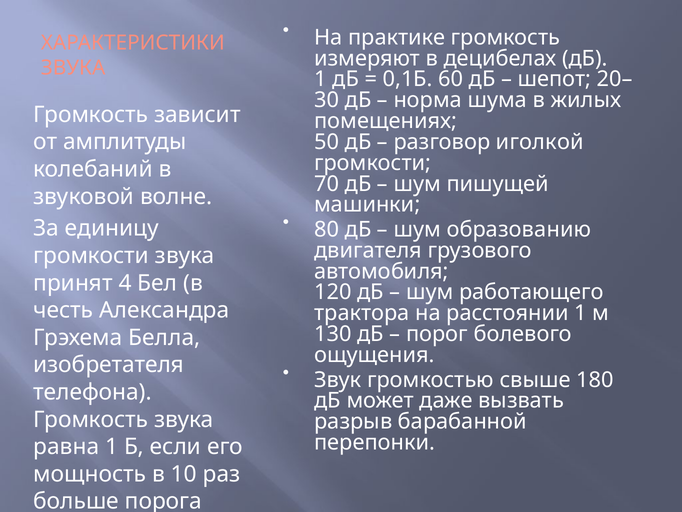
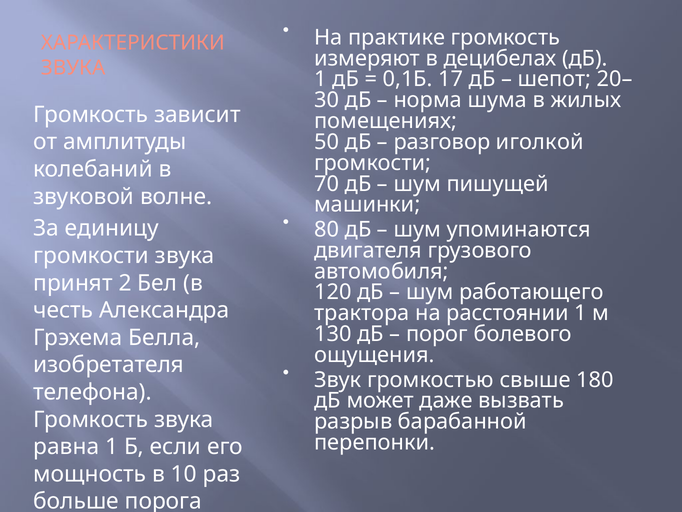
60: 60 -> 17
образованию: образованию -> упоминаются
4: 4 -> 2
